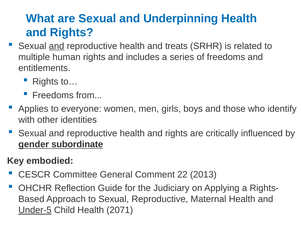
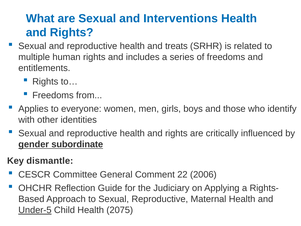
Underpinning: Underpinning -> Interventions
and at (57, 46) underline: present -> none
embodied: embodied -> dismantle
2013: 2013 -> 2006
2071: 2071 -> 2075
